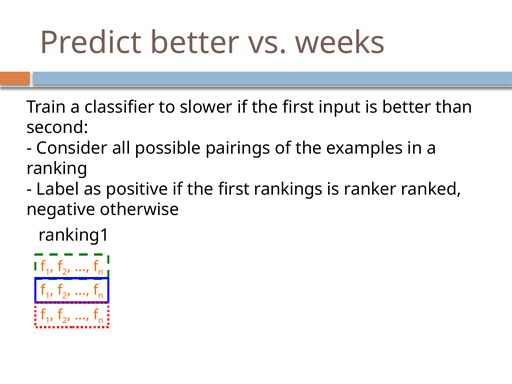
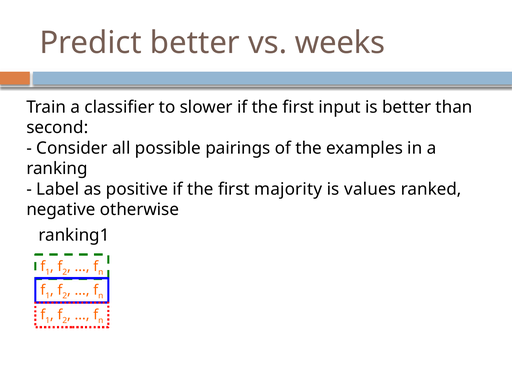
rankings: rankings -> majority
ranker: ranker -> values
